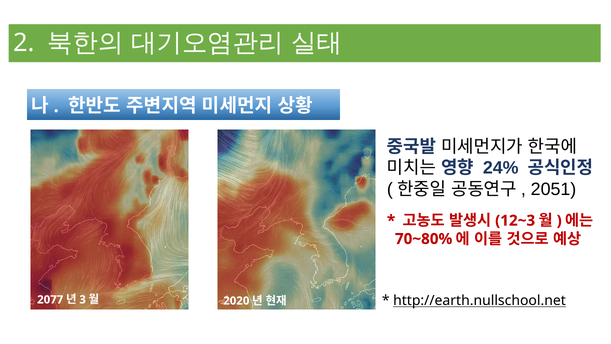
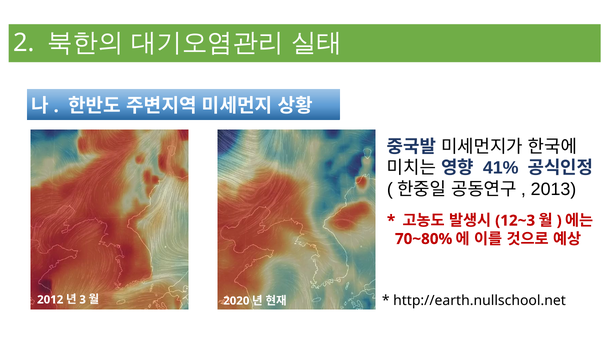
24%: 24% -> 41%
2051: 2051 -> 2013
http://earth.nullschool.net underline: present -> none
2077: 2077 -> 2012
